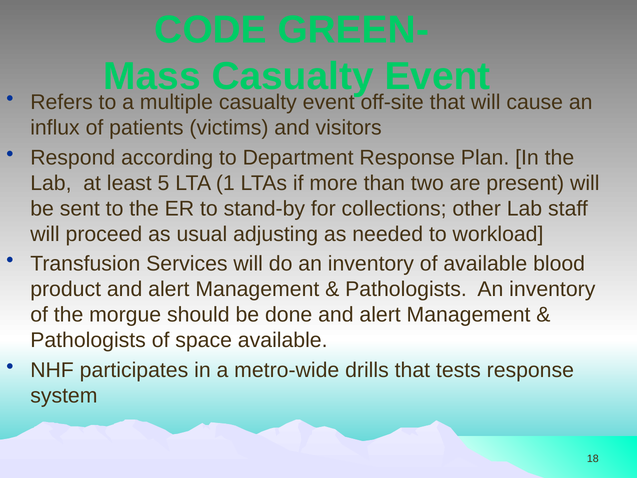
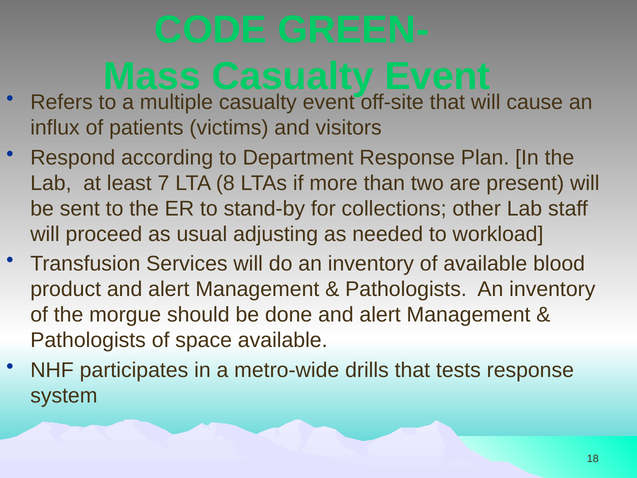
5: 5 -> 7
1: 1 -> 8
